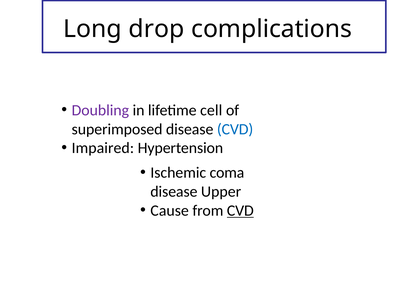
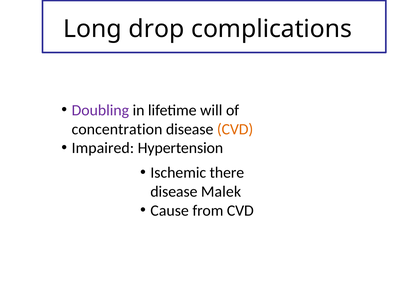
cell: cell -> will
superimposed: superimposed -> concentration
CVD at (235, 129) colour: blue -> orange
coma: coma -> there
Upper: Upper -> Malek
CVD at (240, 211) underline: present -> none
